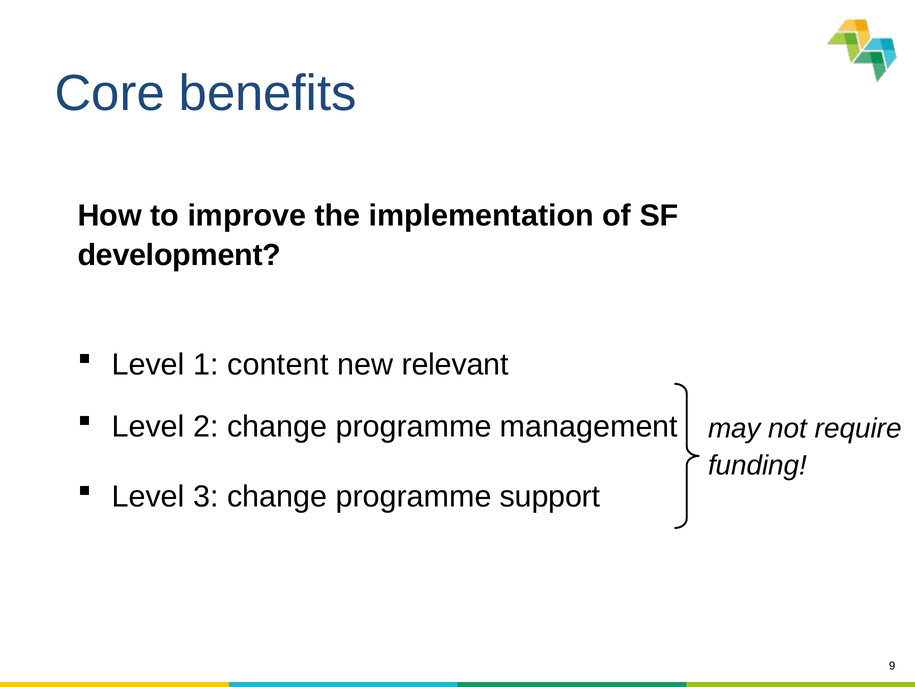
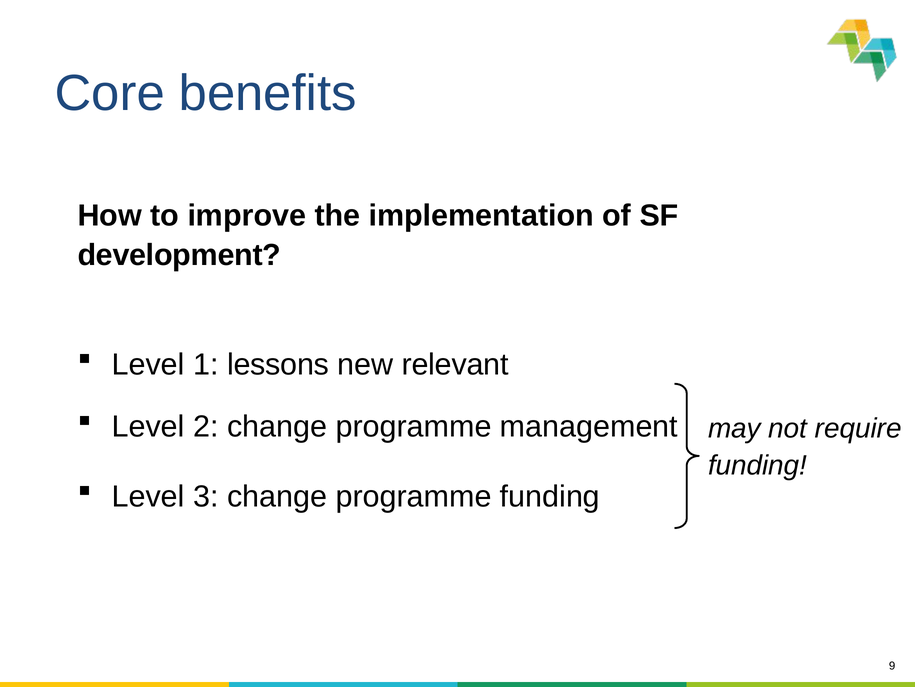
content: content -> lessons
programme support: support -> funding
